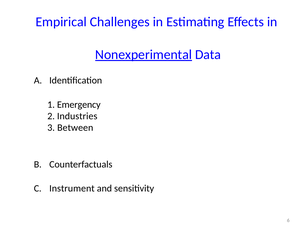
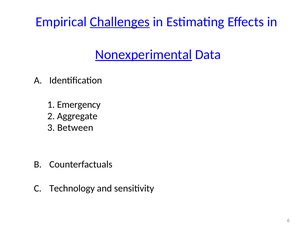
Challenges underline: none -> present
Industries: Industries -> Aggregate
Instrument: Instrument -> Technology
